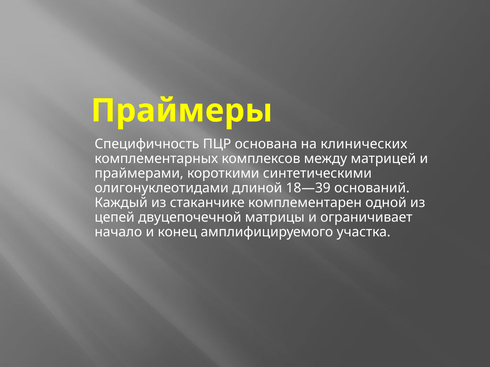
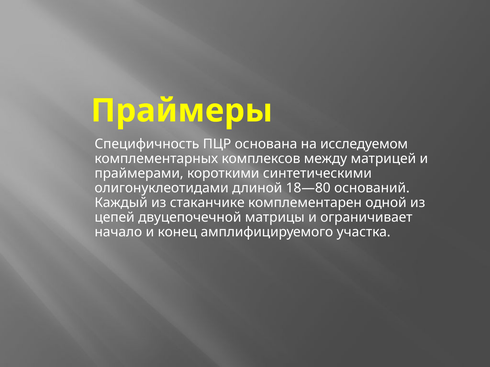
клинических: клинических -> исследуемом
18—39: 18—39 -> 18—80
